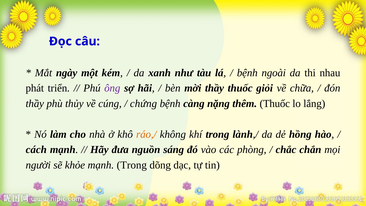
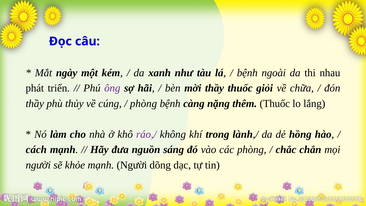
chứng at (143, 103): chứng -> phòng
ráo,/ colour: orange -> purple
mạnh Trong: Trong -> Người
